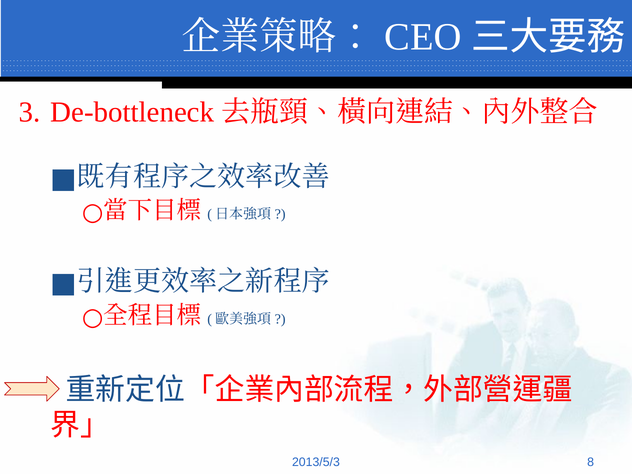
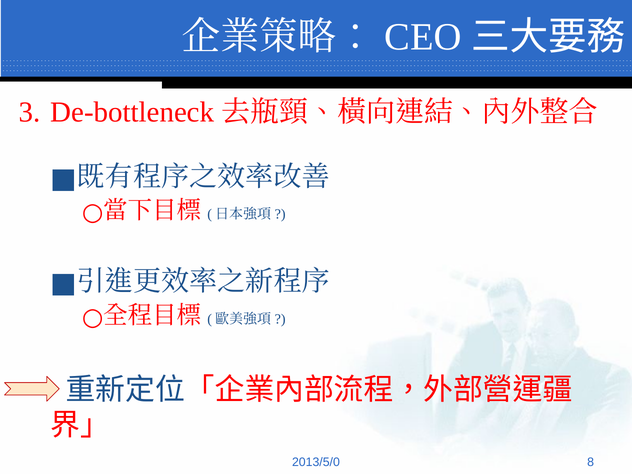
2013/5/3: 2013/5/3 -> 2013/5/0
